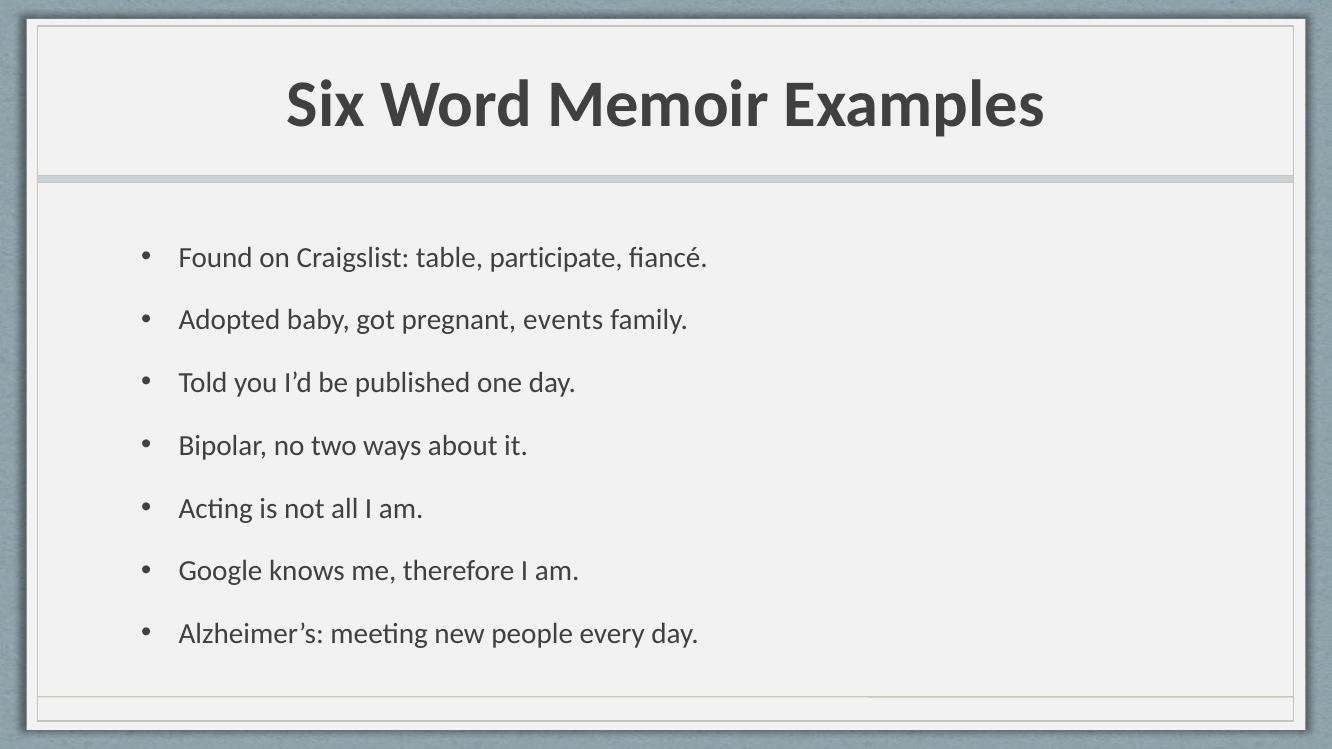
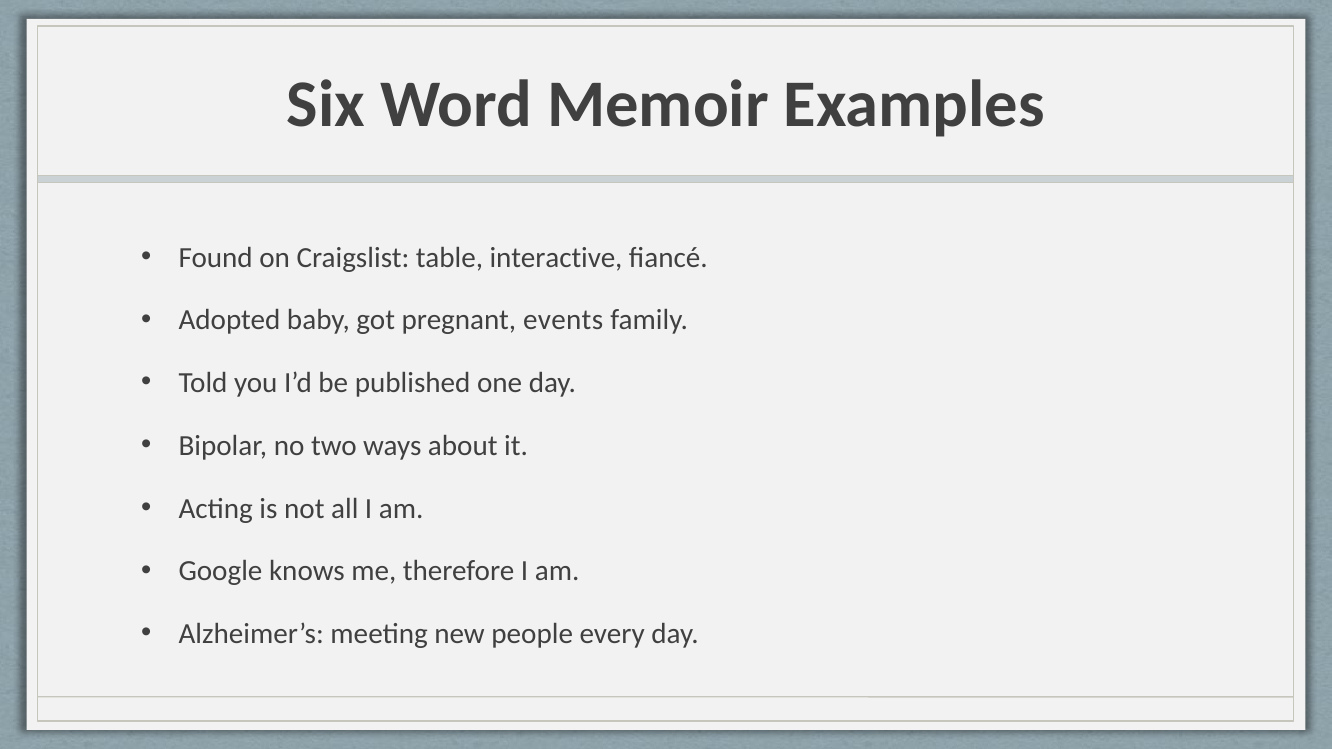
participate: participate -> interactive
